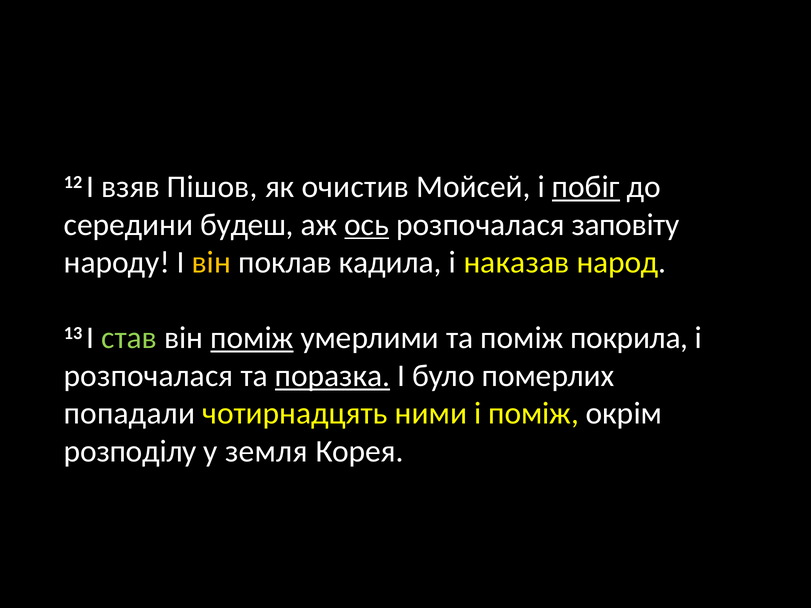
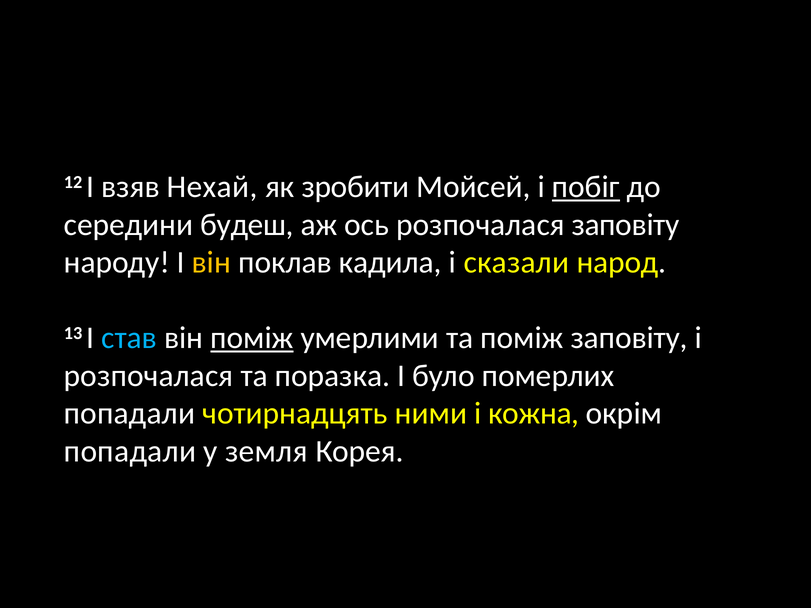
Пішов: Пішов -> Нехай
очистив: очистив -> зробити
ось underline: present -> none
наказав: наказав -> сказали
став colour: light green -> light blue
поміж покрила: покрила -> заповіту
поразка underline: present -> none
і поміж: поміж -> кожна
розподілу at (130, 451): розподілу -> попадали
